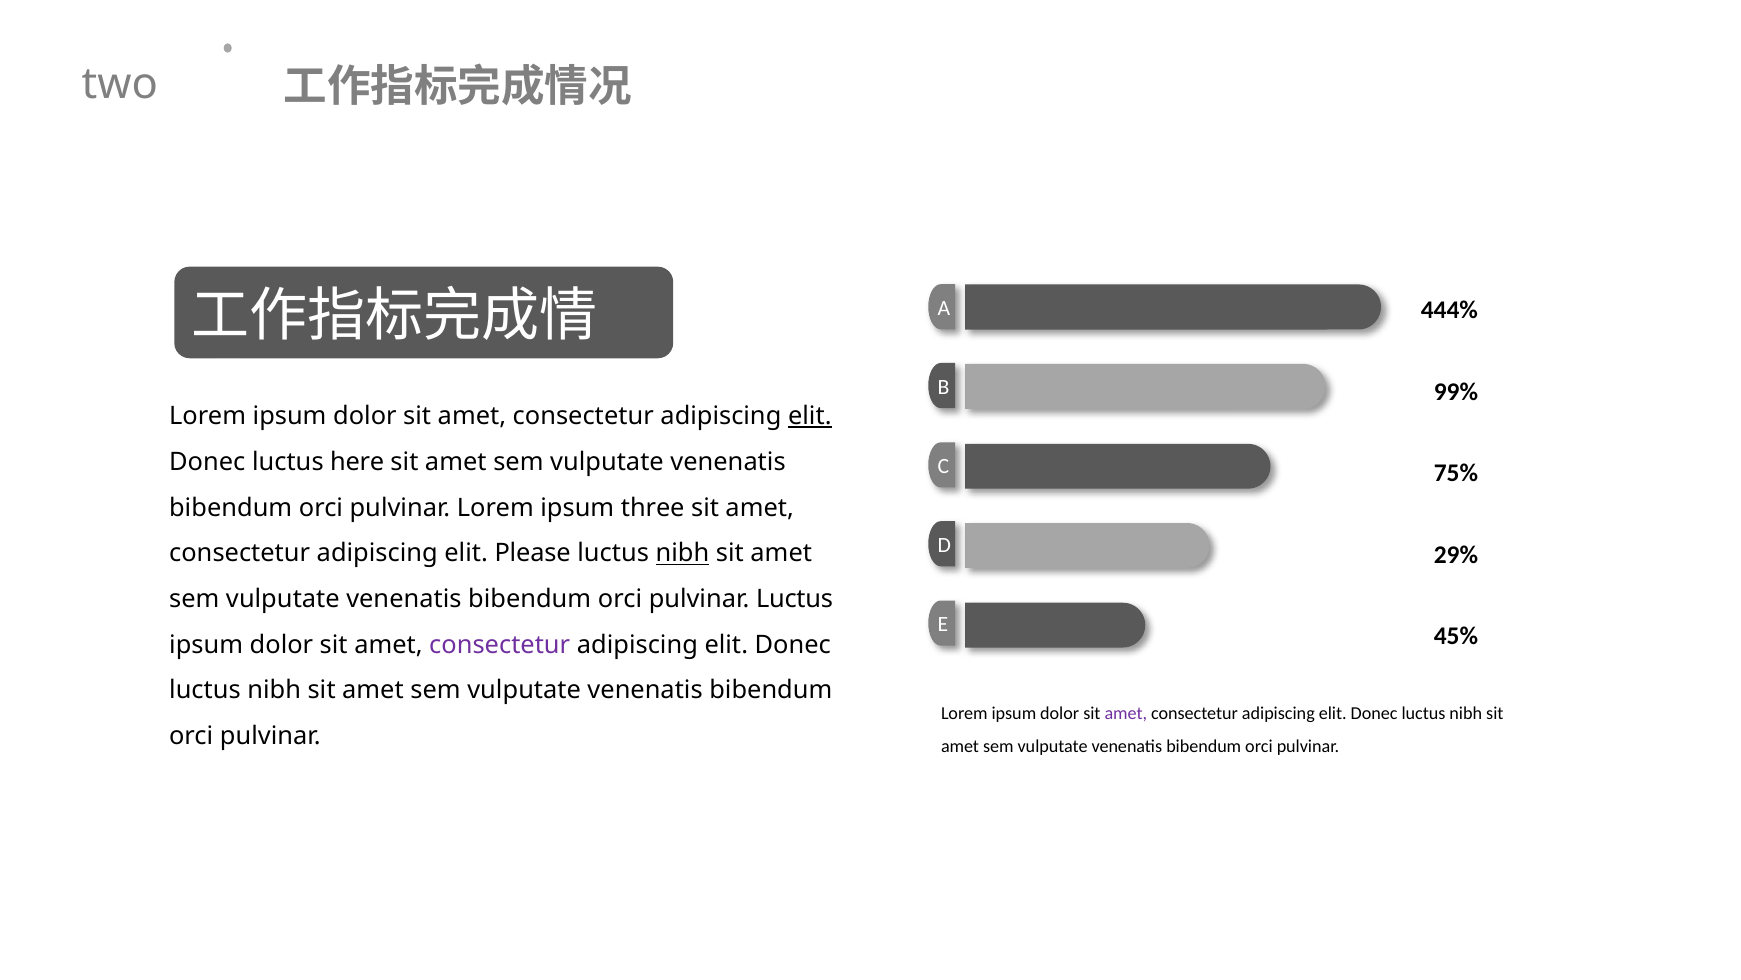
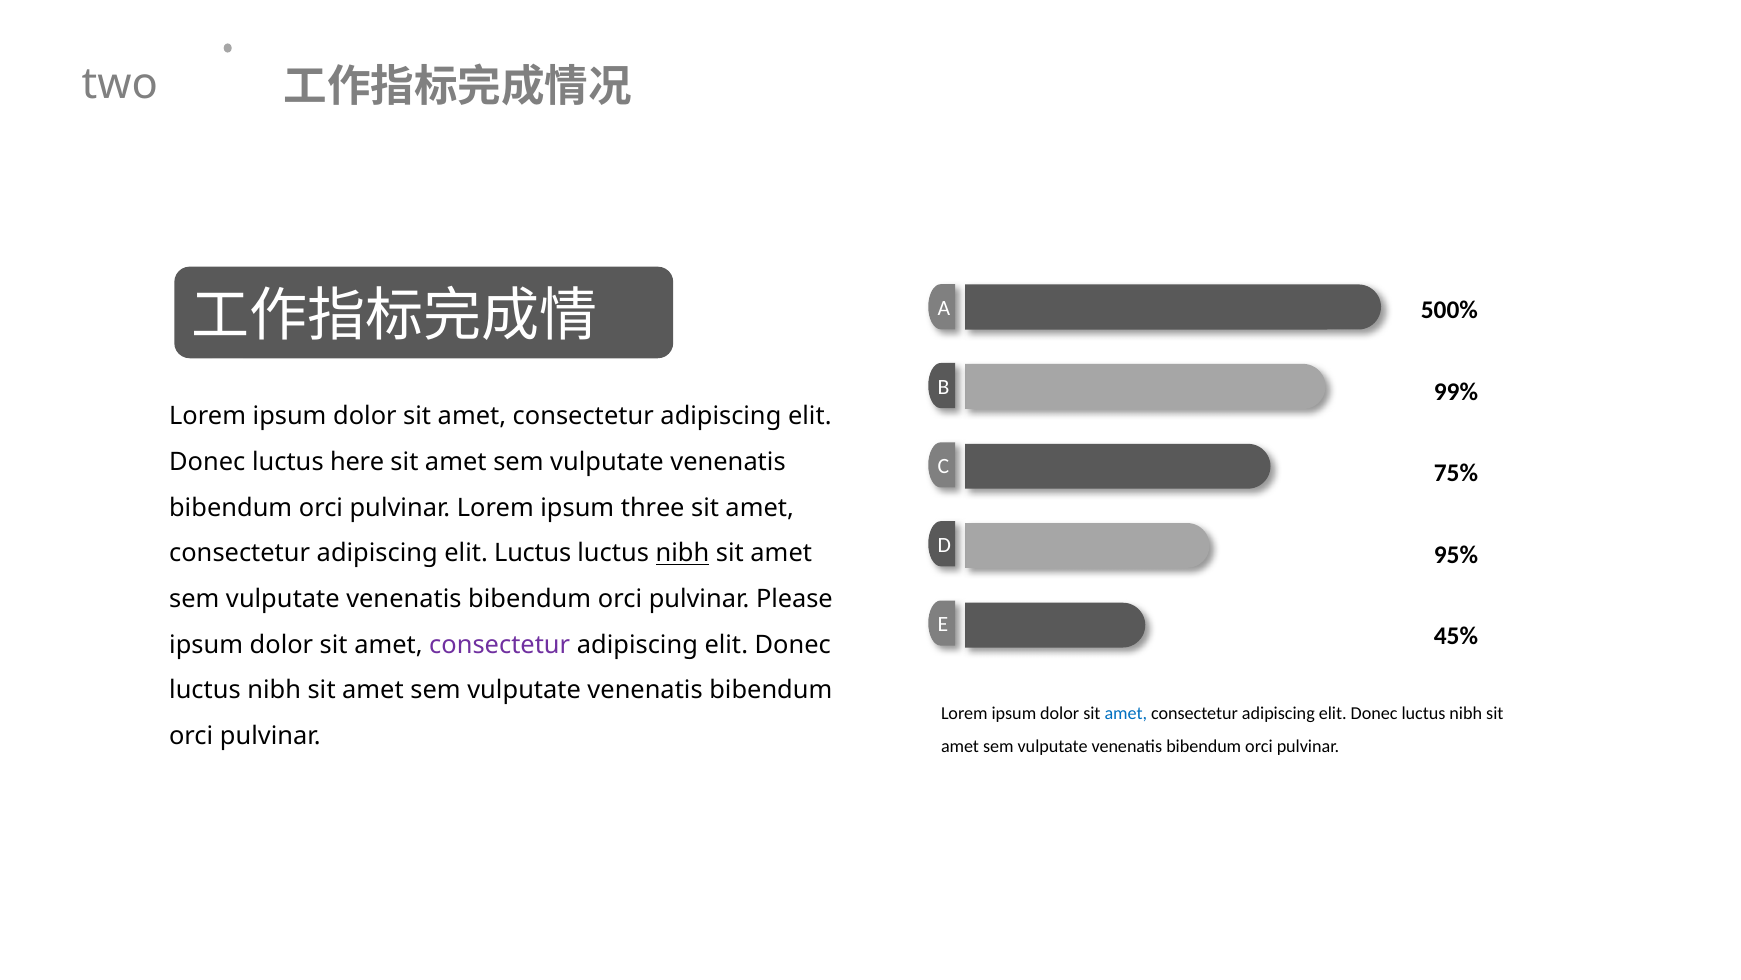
444%: 444% -> 500%
elit at (810, 416) underline: present -> none
29%: 29% -> 95%
elit Please: Please -> Luctus
pulvinar Luctus: Luctus -> Please
amet at (1126, 713) colour: purple -> blue
